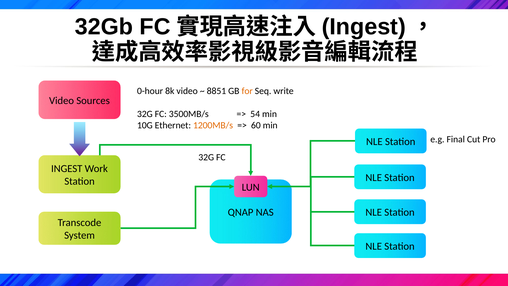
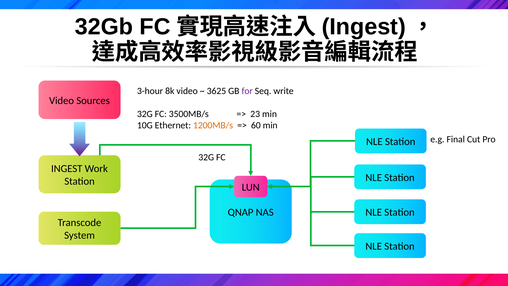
0-hour: 0-hour -> 3-hour
8851: 8851 -> 3625
for colour: orange -> purple
54: 54 -> 23
